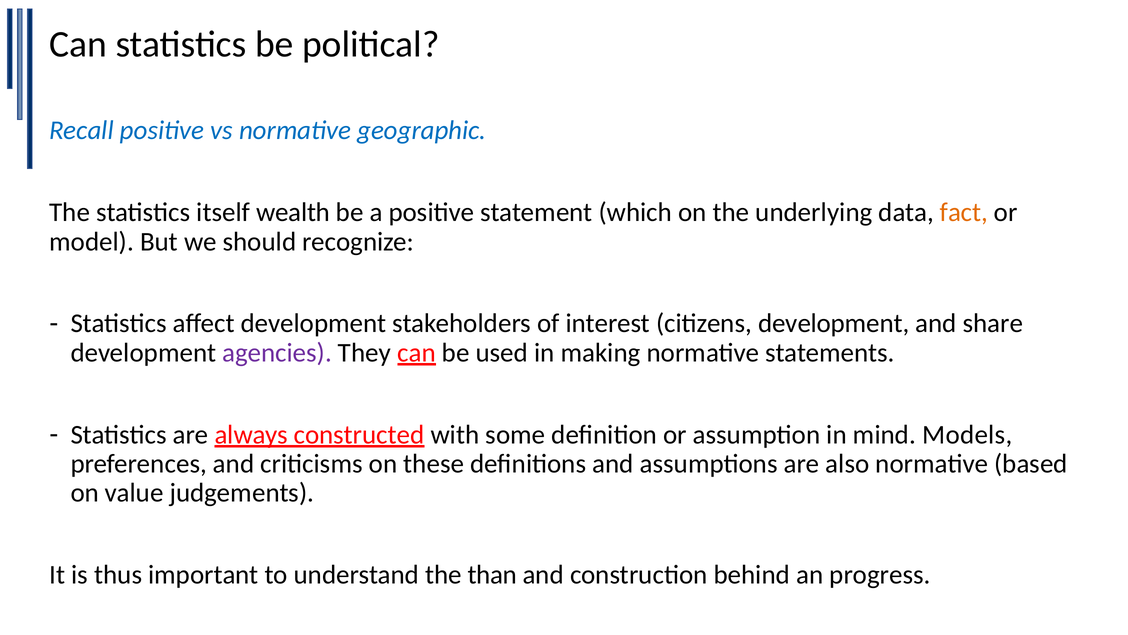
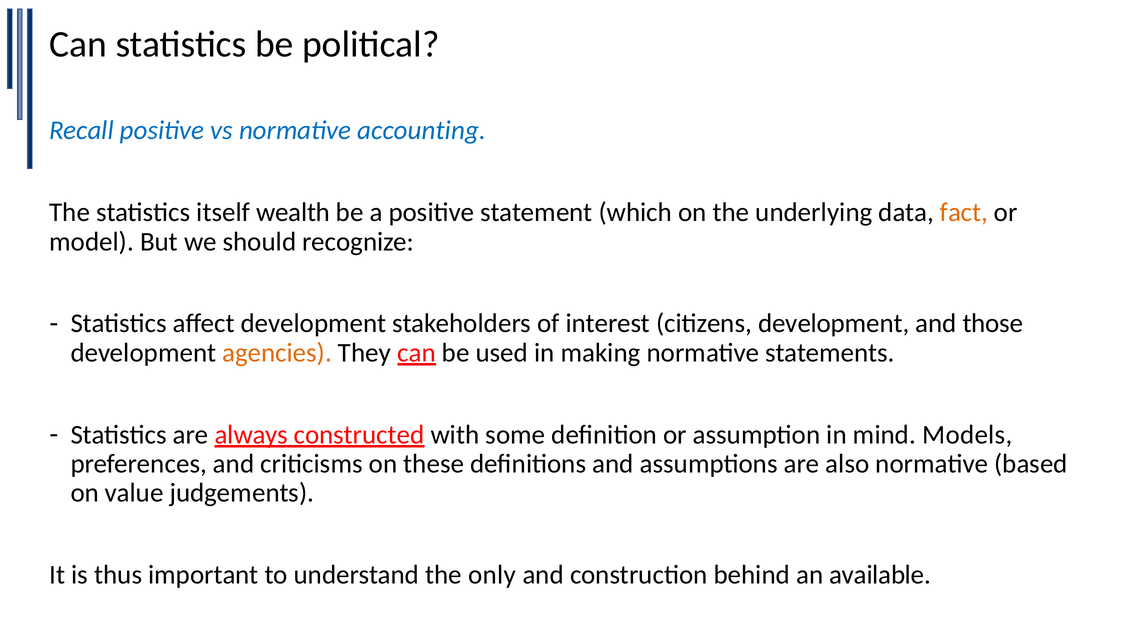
geographic: geographic -> accounting
share: share -> those
agencies colour: purple -> orange
than: than -> only
progress: progress -> available
